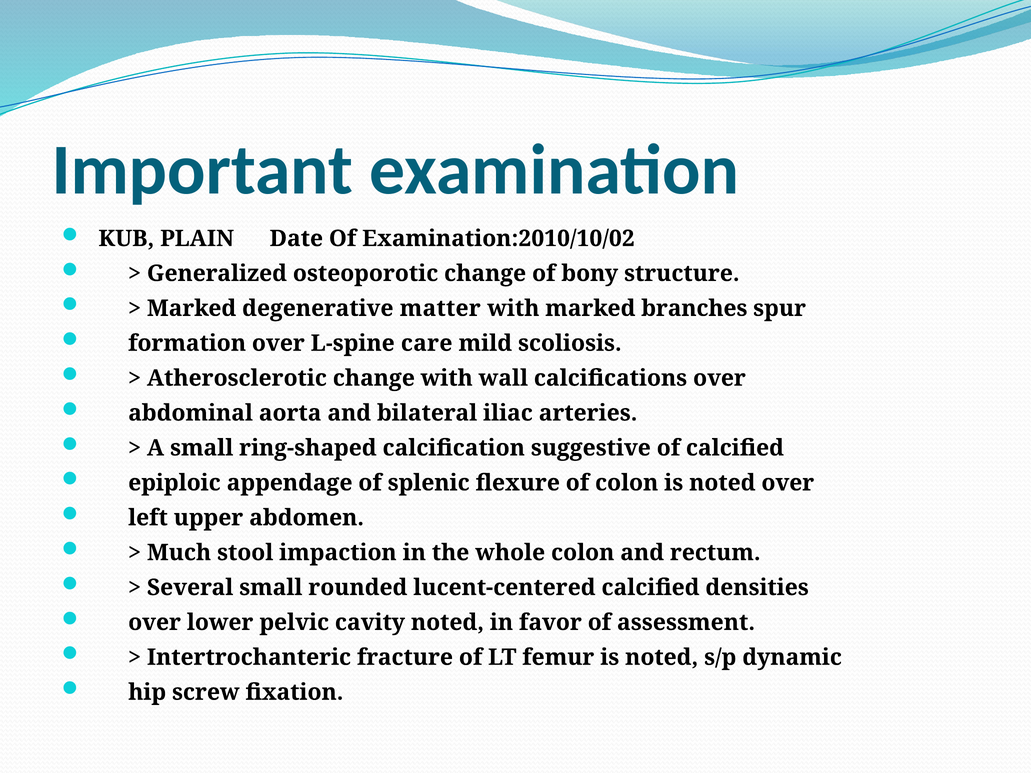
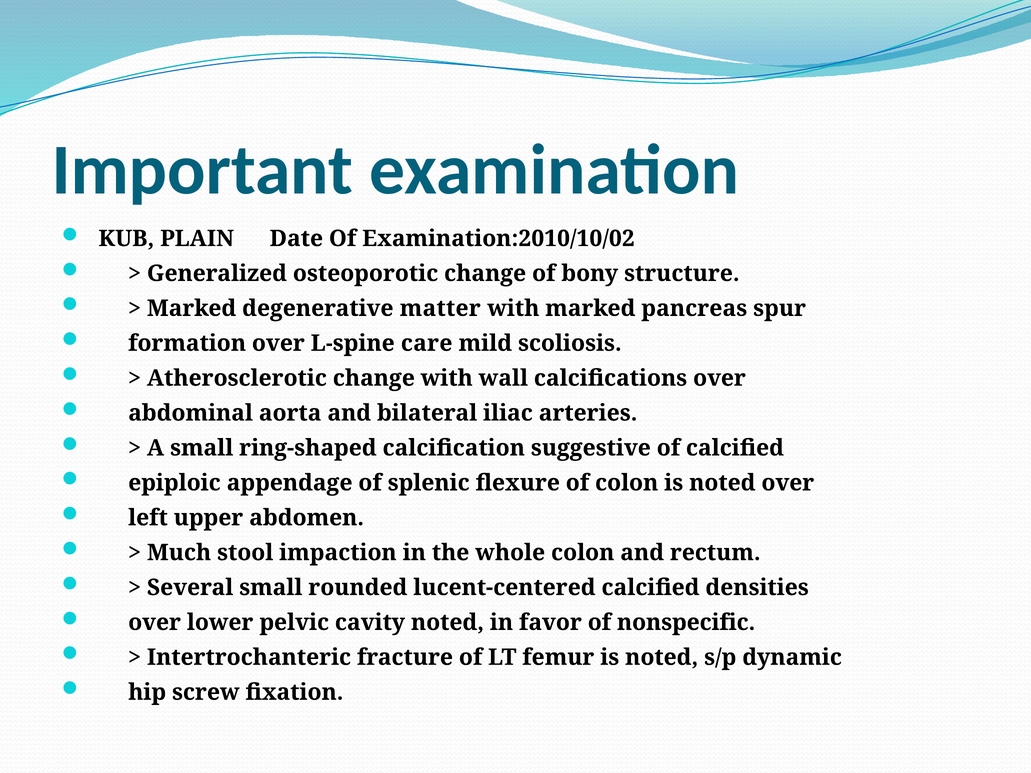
branches: branches -> pancreas
assessment: assessment -> nonspecific
